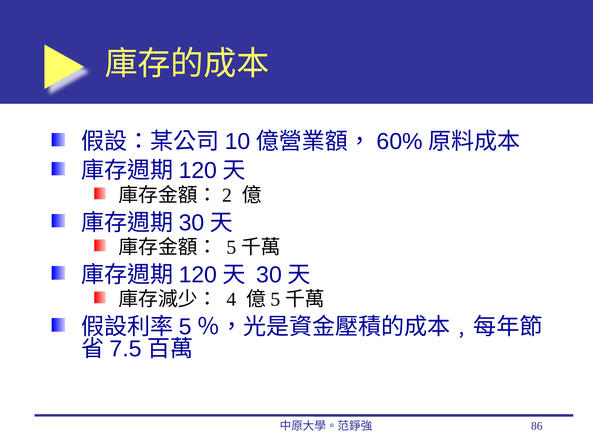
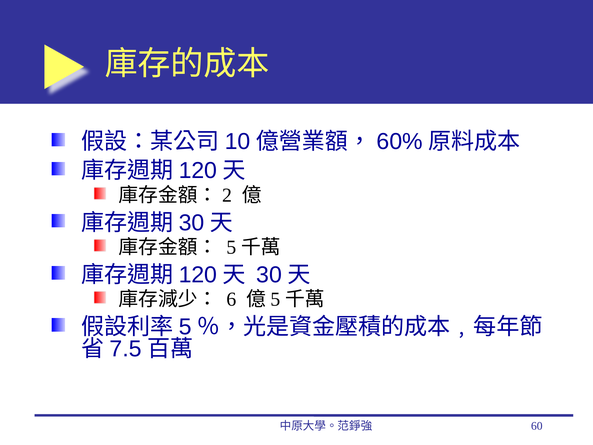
4: 4 -> 6
86: 86 -> 60
